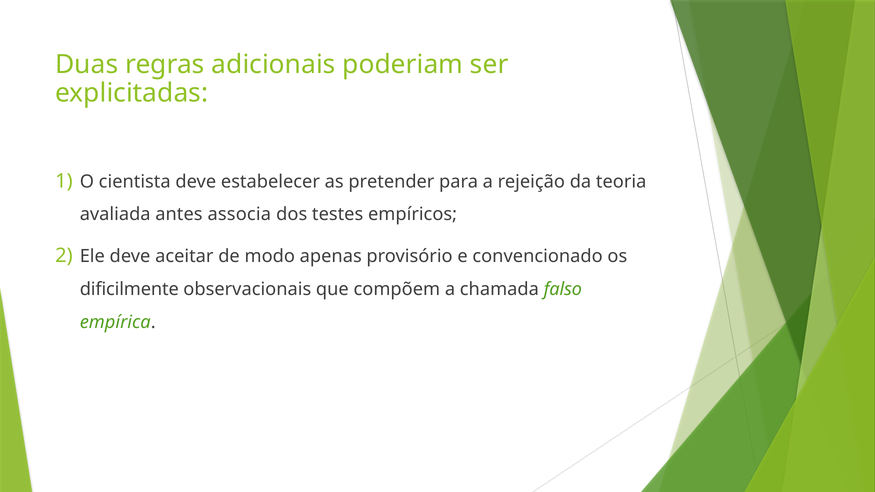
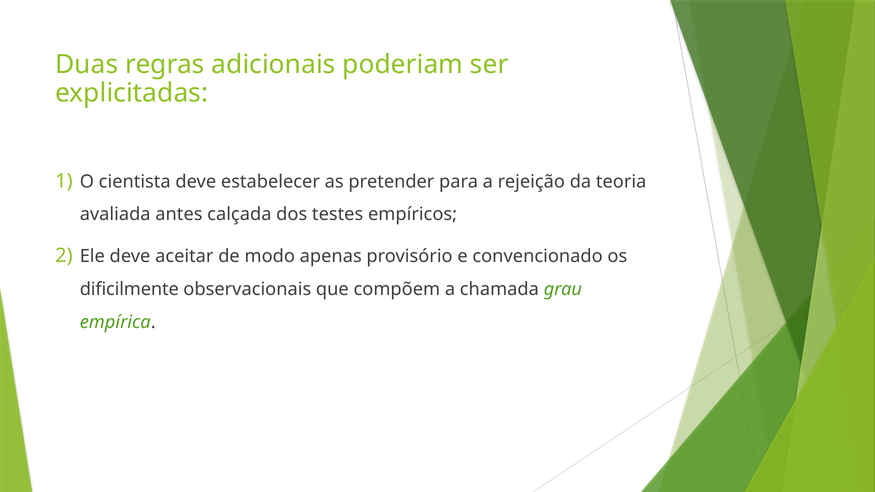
associa: associa -> calçada
falso: falso -> grau
